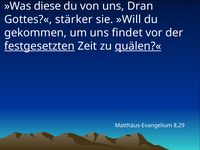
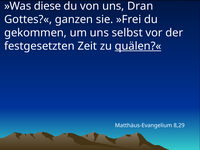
stärker: stärker -> ganzen
»Will: »Will -> »Frei
findet: findet -> selbst
festgesetzten underline: present -> none
